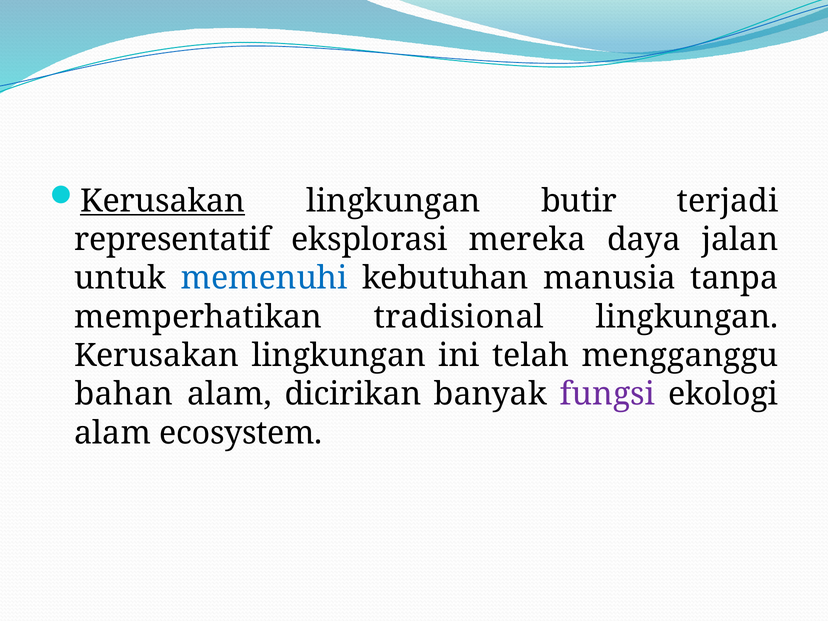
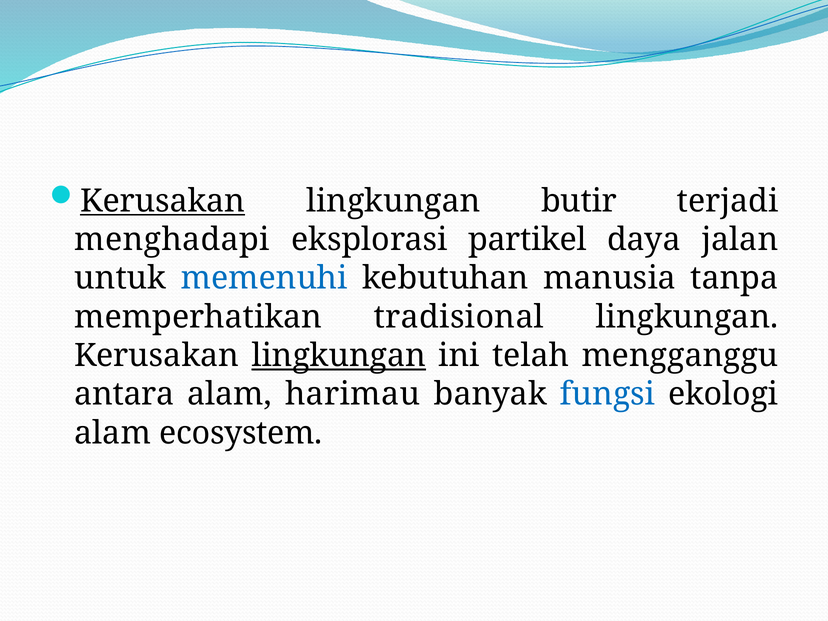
representatif: representatif -> menghadapi
mereka: mereka -> partikel
lingkungan at (339, 356) underline: none -> present
bahan: bahan -> antara
dicirikan: dicirikan -> harimau
fungsi colour: purple -> blue
